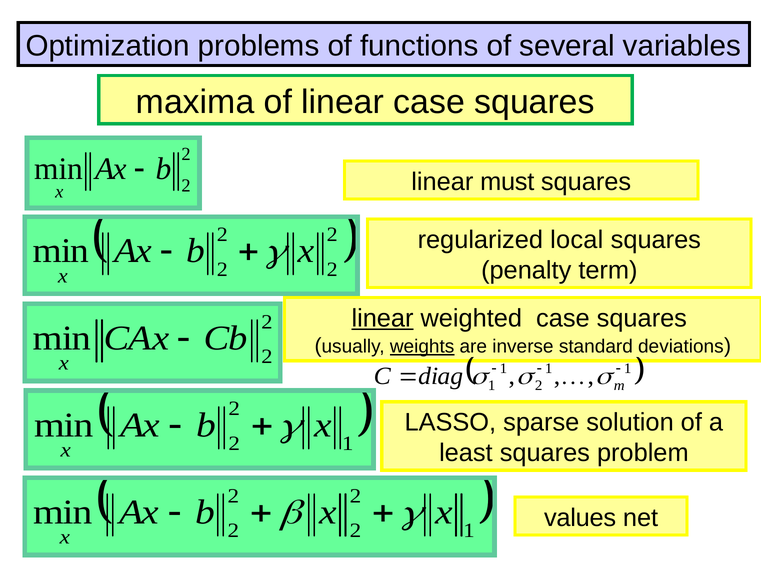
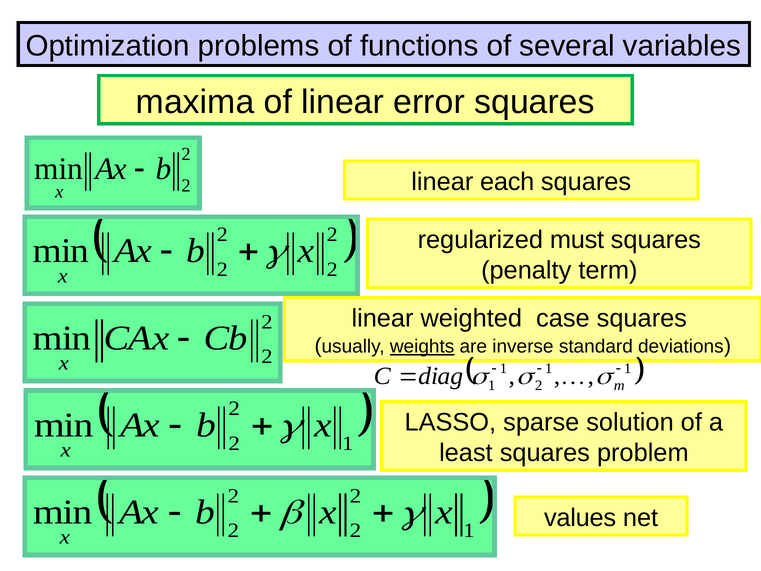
linear case: case -> error
must: must -> each
local: local -> must
linear at (383, 318) underline: present -> none
